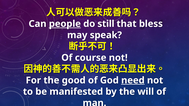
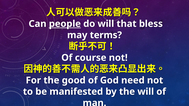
do still: still -> will
speak: speak -> terms
need underline: present -> none
